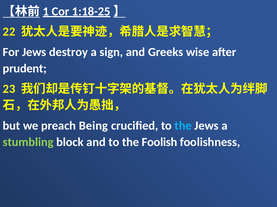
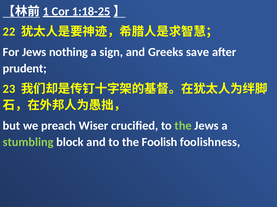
destroy: destroy -> nothing
wise: wise -> save
Being: Being -> Wiser
the at (183, 126) colour: light blue -> light green
